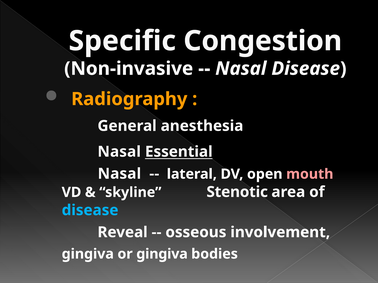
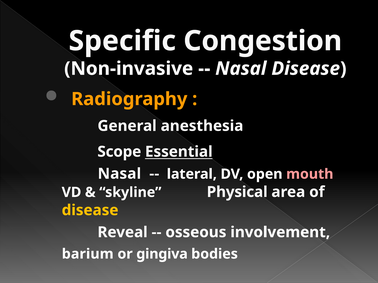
Nasal at (119, 152): Nasal -> Scope
Stenotic: Stenotic -> Physical
disease at (90, 211) colour: light blue -> yellow
gingiva at (88, 254): gingiva -> barium
